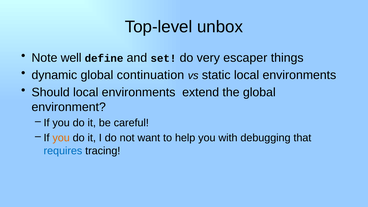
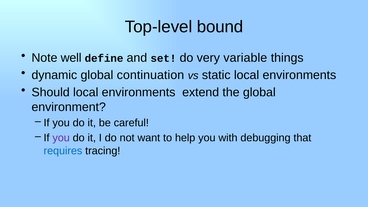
unbox: unbox -> bound
escaper: escaper -> variable
you at (61, 138) colour: orange -> purple
